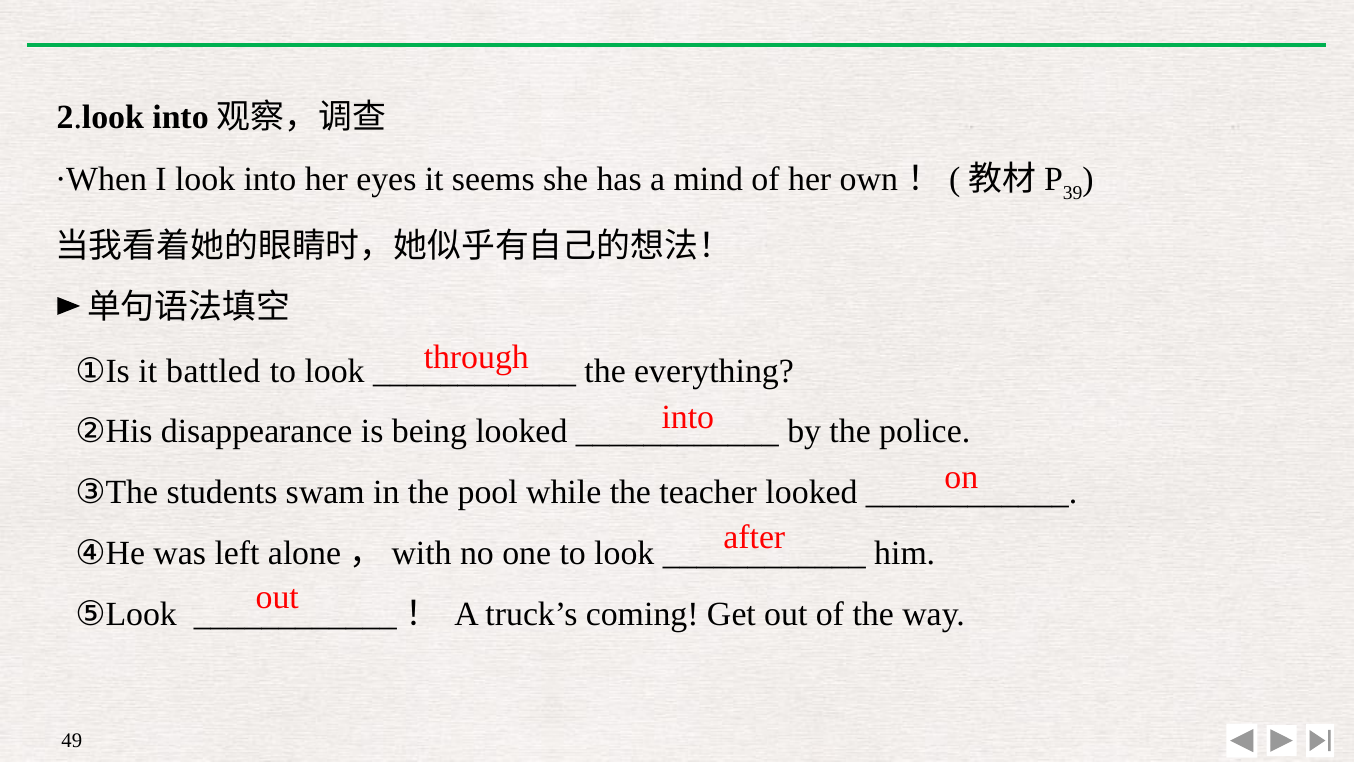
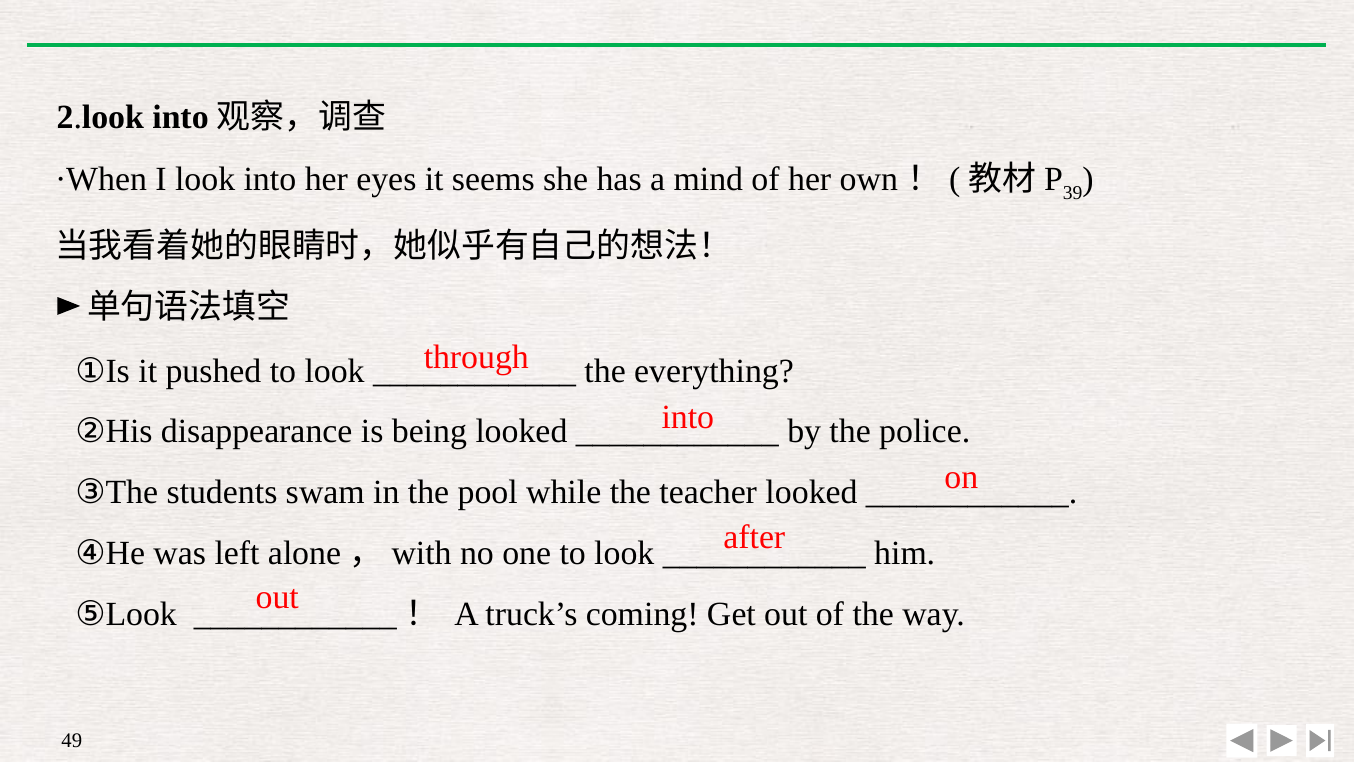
battled: battled -> pushed
